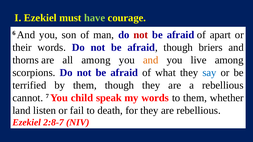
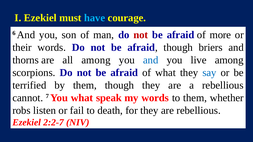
have colour: light green -> light blue
apart: apart -> more
and at (151, 60) colour: orange -> blue
You child: child -> what
land: land -> robs
2:8-7: 2:8-7 -> 2:2-7
